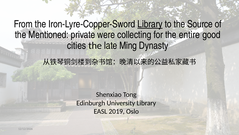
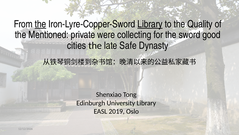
the at (40, 24) underline: none -> present
Source: Source -> Quality
entire: entire -> sword
Ming: Ming -> Safe
